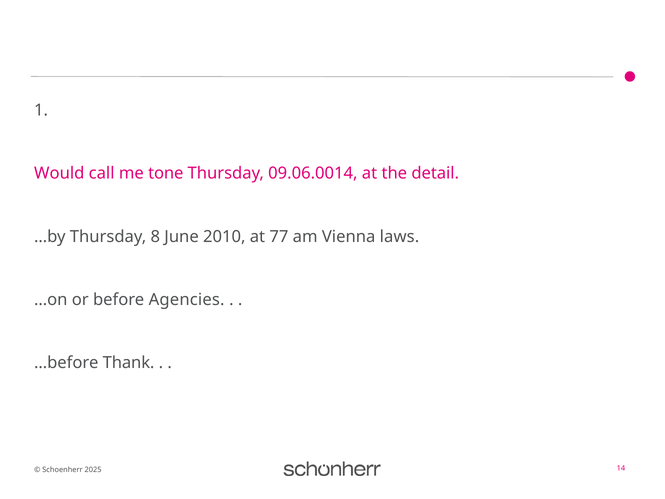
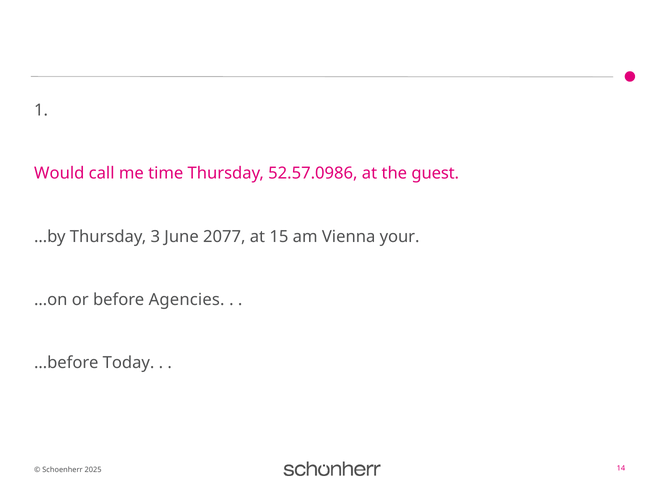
tone: tone -> time
09.06.0014: 09.06.0014 -> 52.57.0986
detail: detail -> guest
8: 8 -> 3
2010: 2010 -> 2077
77: 77 -> 15
laws: laws -> your
Thank: Thank -> Today
